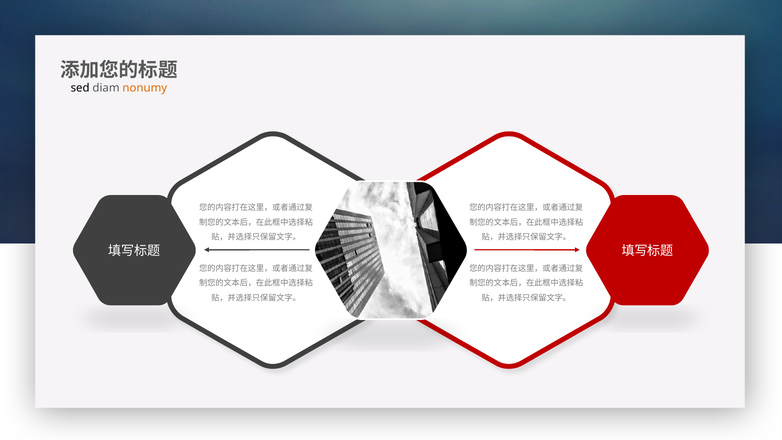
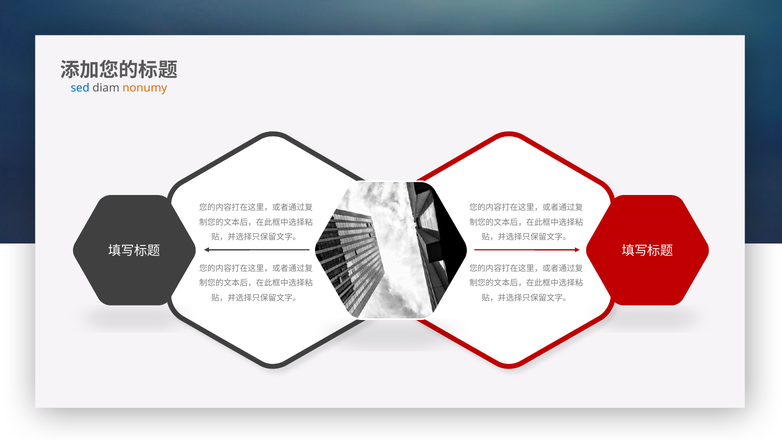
sed colour: black -> blue
